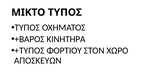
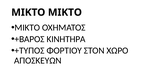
ΜΙΚΤΟ ΤΥΠΟΣ: ΤΥΠΟΣ -> ΜΙΚΤΟ
ΤΥΠΟΣ at (27, 28): ΤΥΠΟΣ -> ΜΙΚΤΟ
